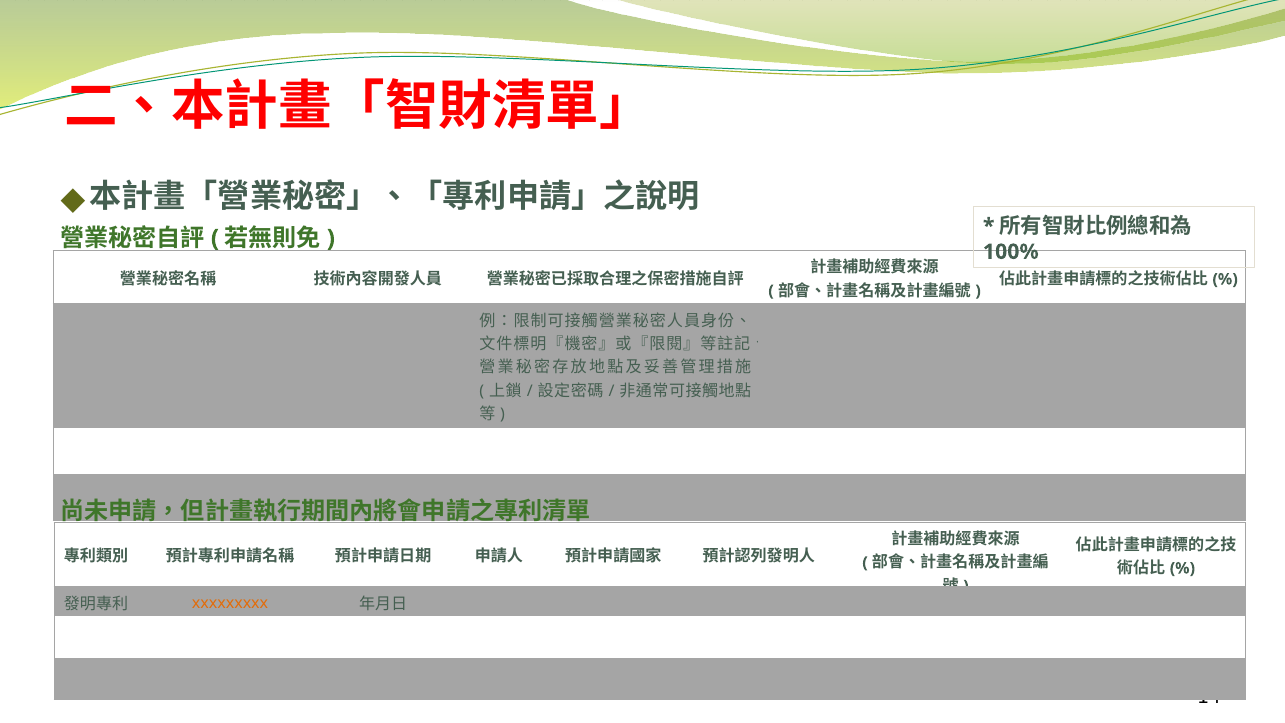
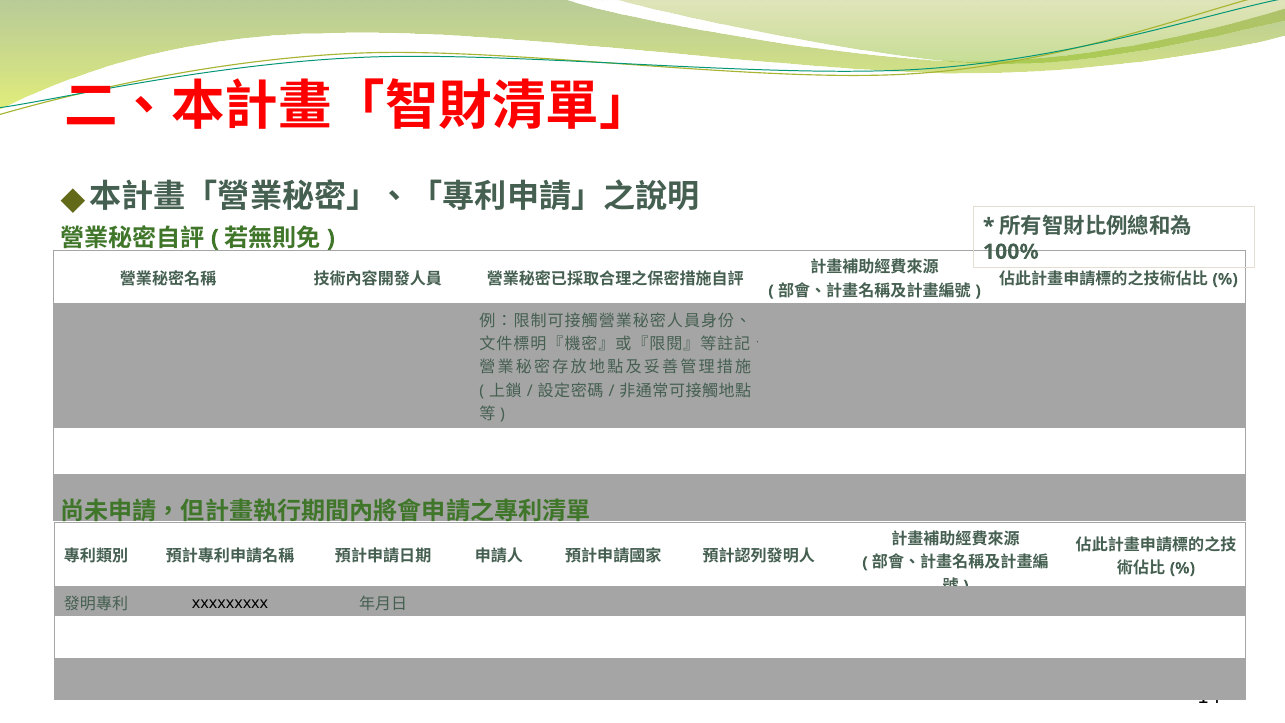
xxxxxxxxx colour: orange -> black
